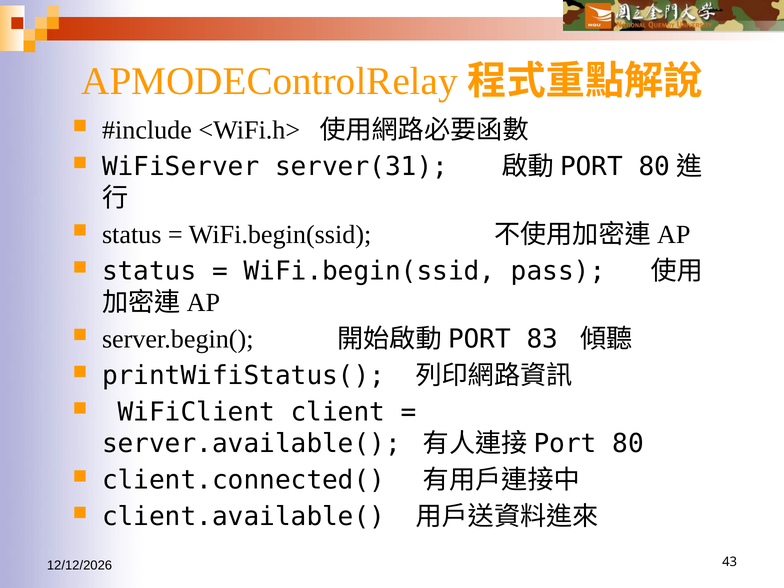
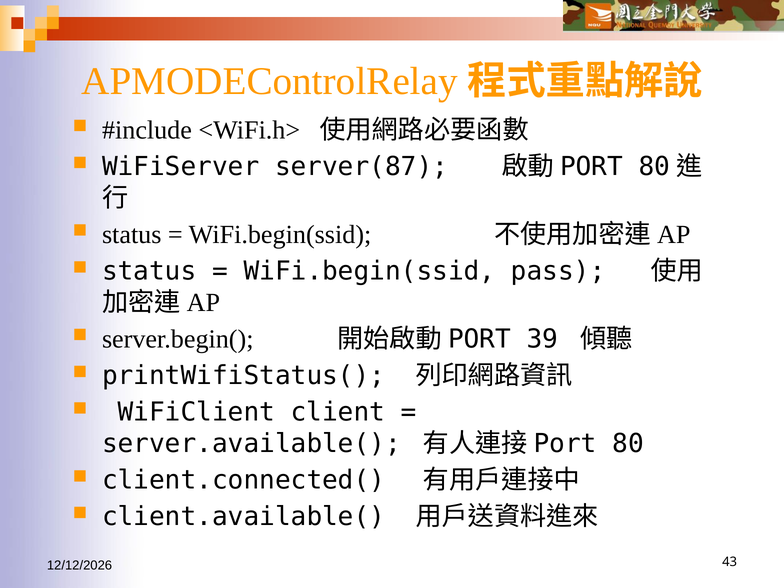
server(31: server(31 -> server(87
83: 83 -> 39
